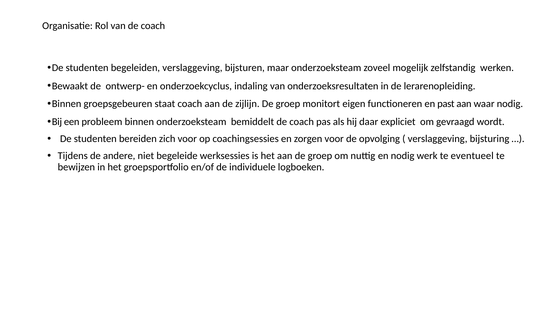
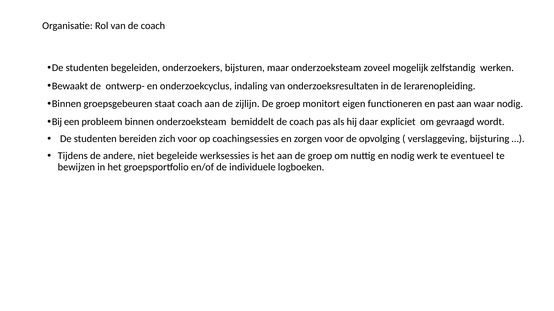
begeleiden verslaggeving: verslaggeving -> onderzoekers
